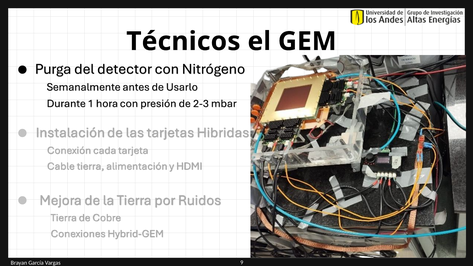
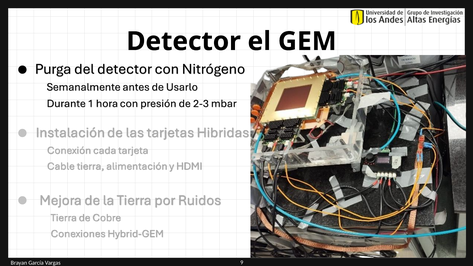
Técnicos: Técnicos -> Detector
